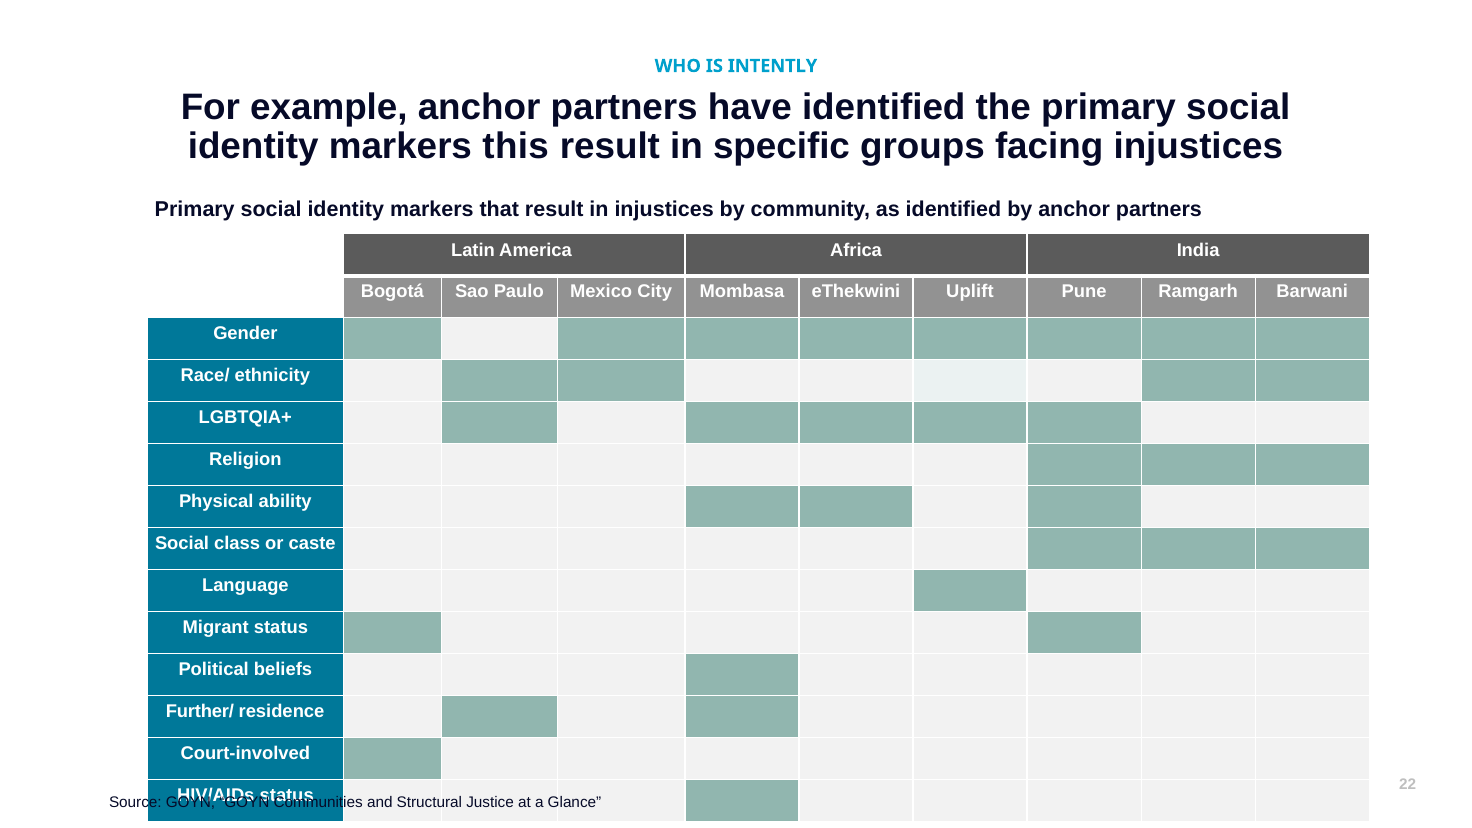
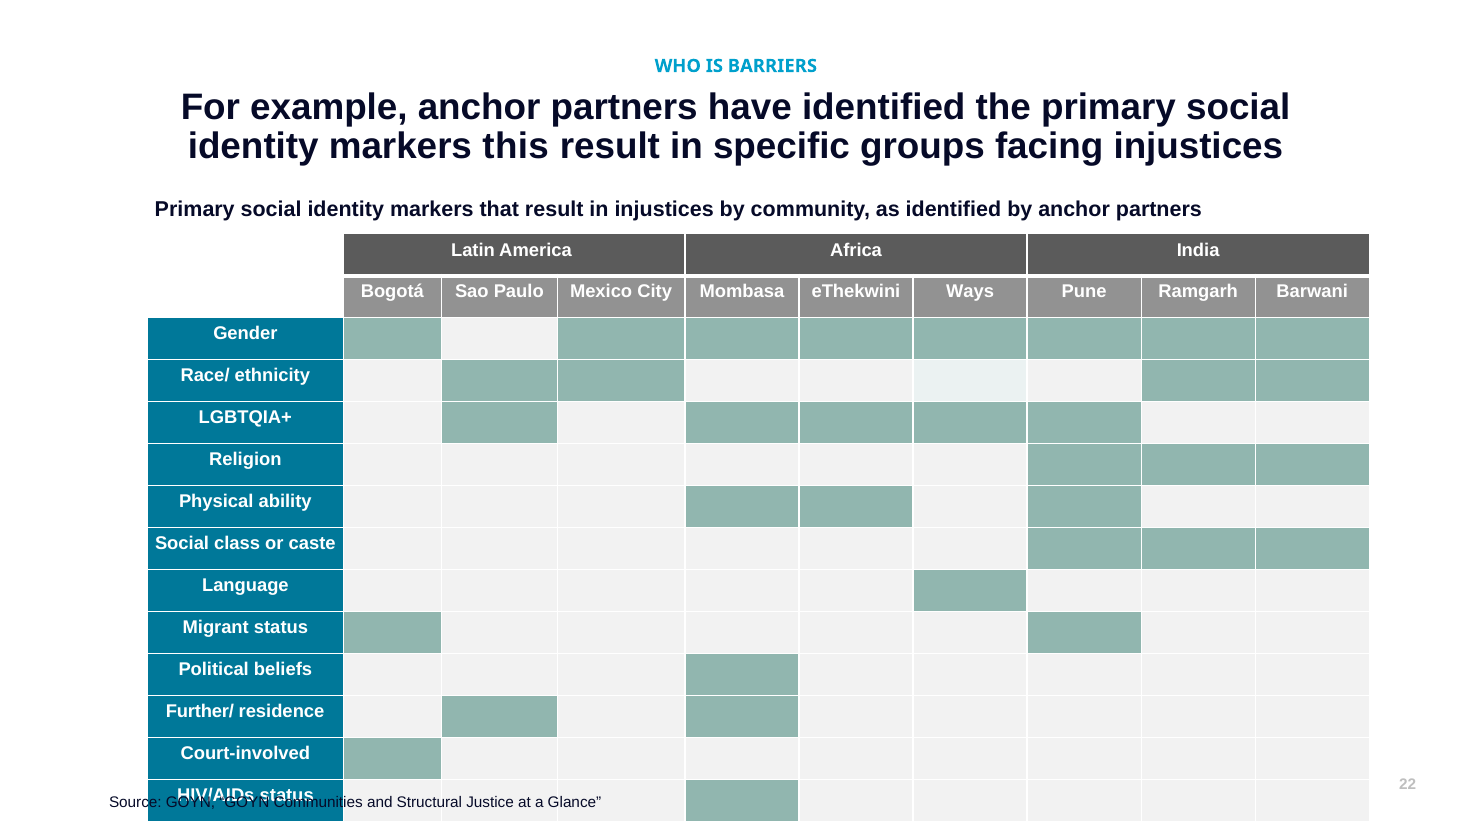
INTENTLY: INTENTLY -> BARRIERS
Uplift: Uplift -> Ways
